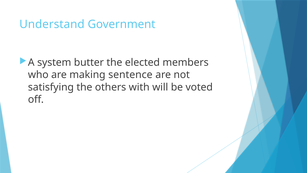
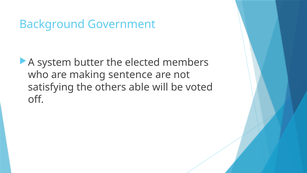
Understand: Understand -> Background
with: with -> able
